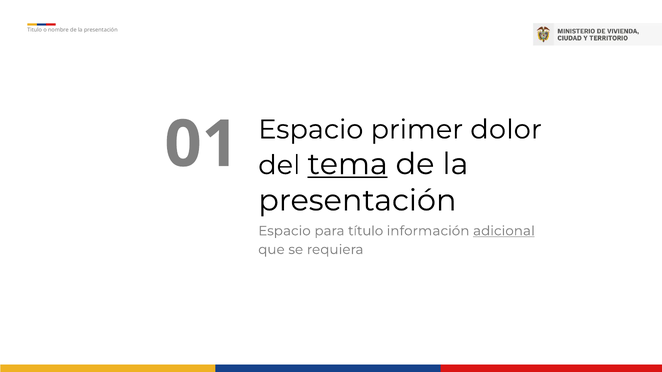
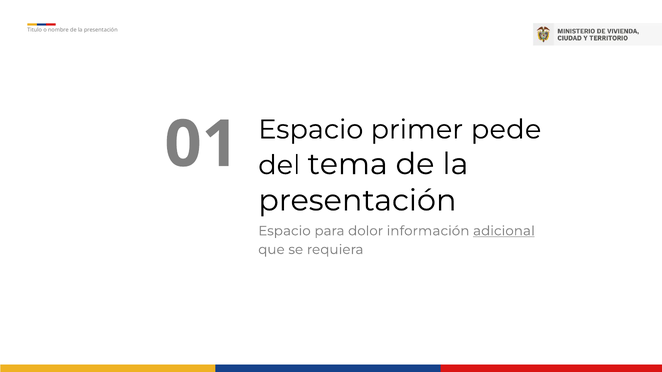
dolor: dolor -> pede
tema underline: present -> none
título: título -> dolor
